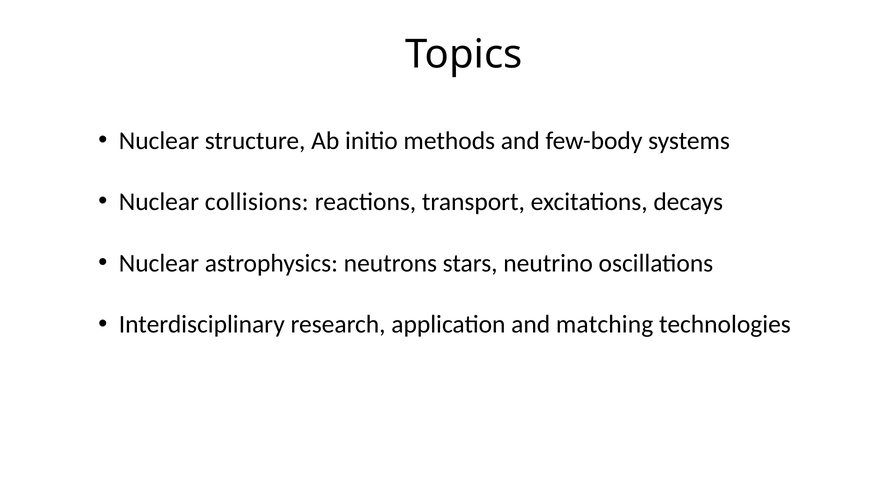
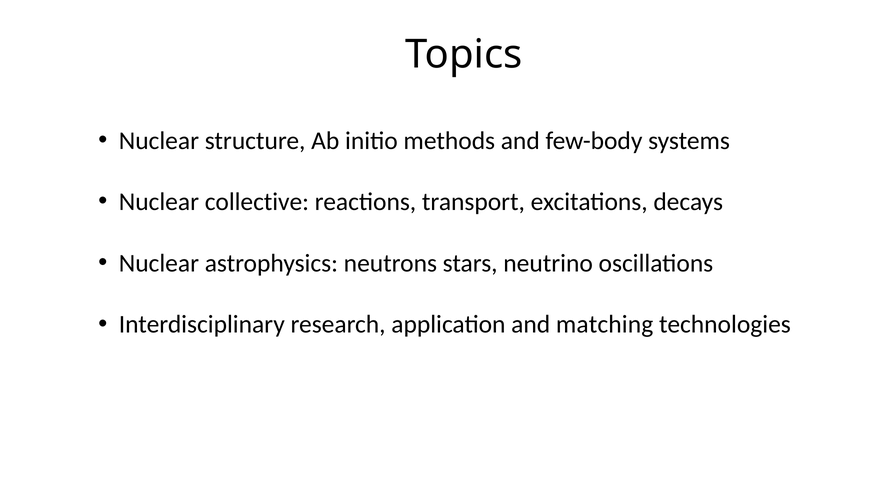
collisions: collisions -> collective
